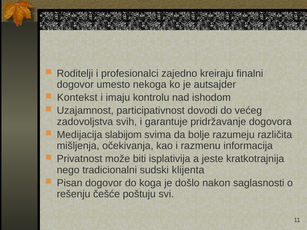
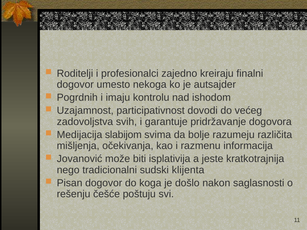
Kontekst: Kontekst -> Pogrdnih
Privatnost: Privatnost -> Jovanović
